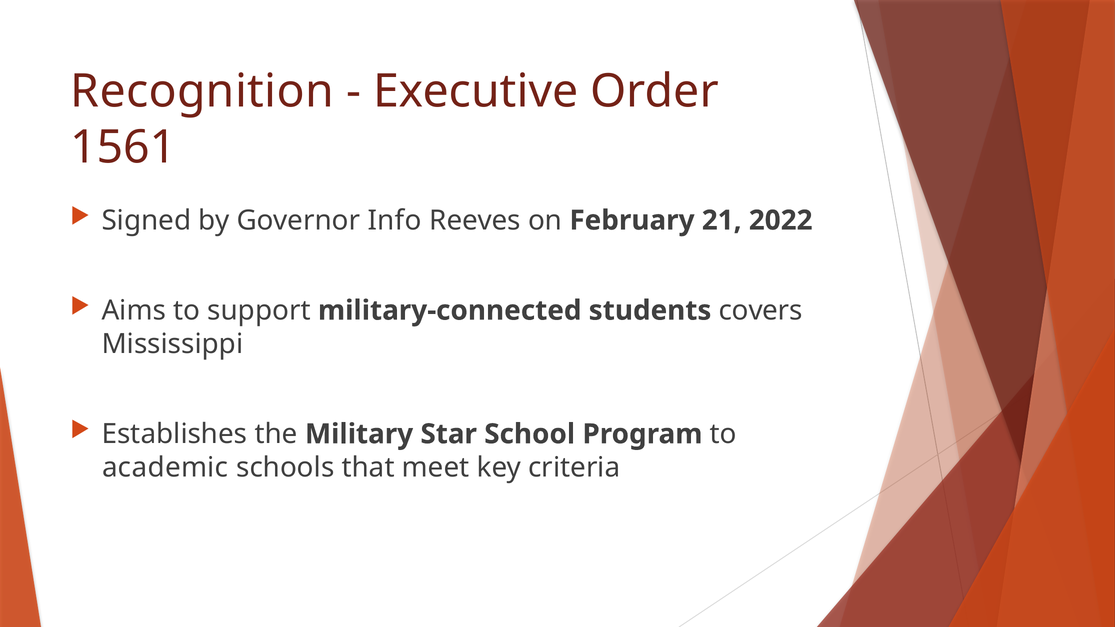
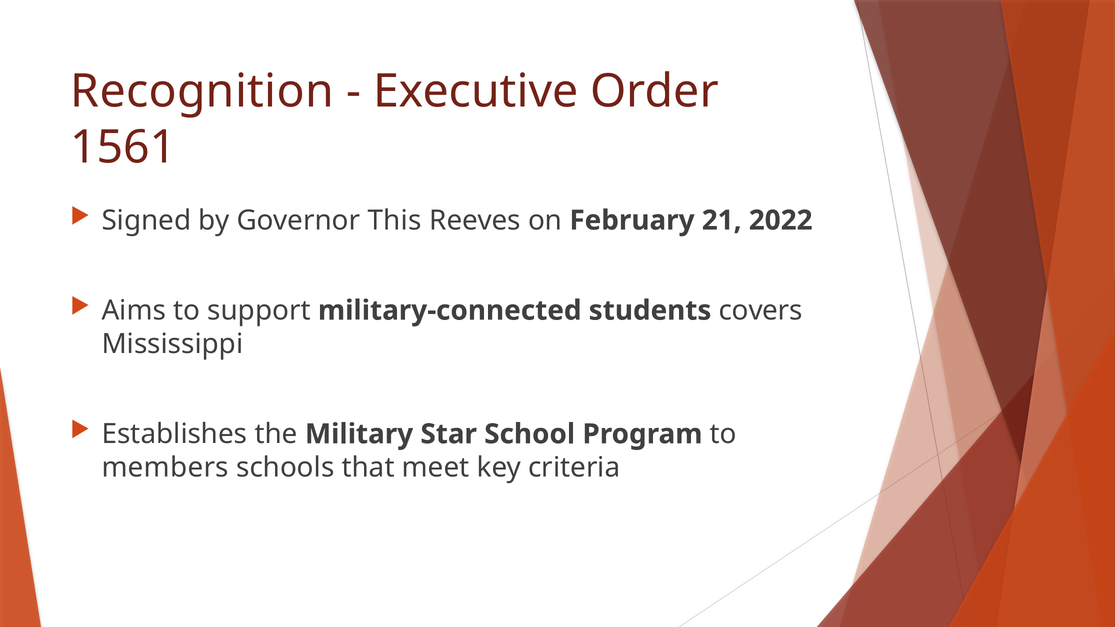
Info: Info -> This
academic: academic -> members
